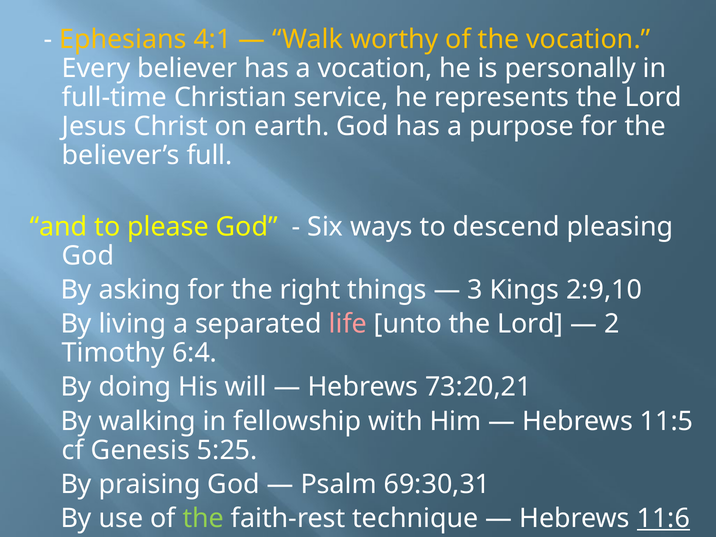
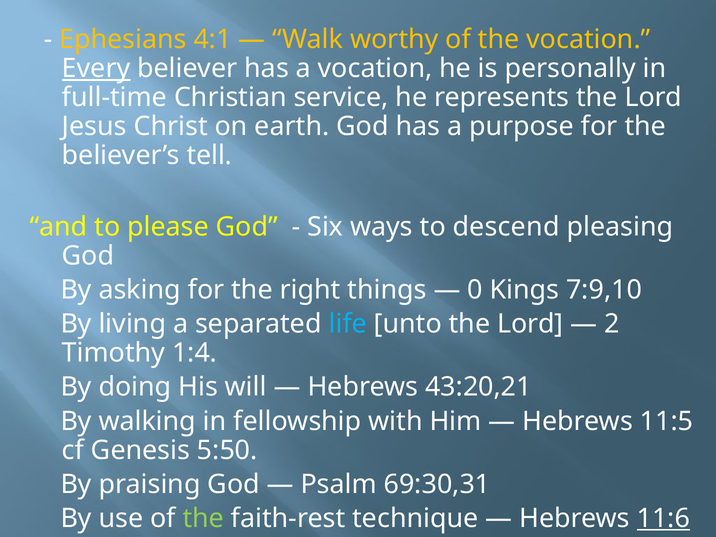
Every underline: none -> present
full: full -> tell
3: 3 -> 0
2:9,10: 2:9,10 -> 7:9,10
life colour: pink -> light blue
6:4: 6:4 -> 1:4
73:20,21: 73:20,21 -> 43:20,21
5:25: 5:25 -> 5:50
